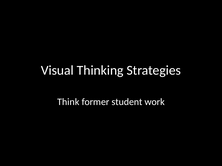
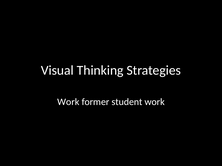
Think at (68, 102): Think -> Work
